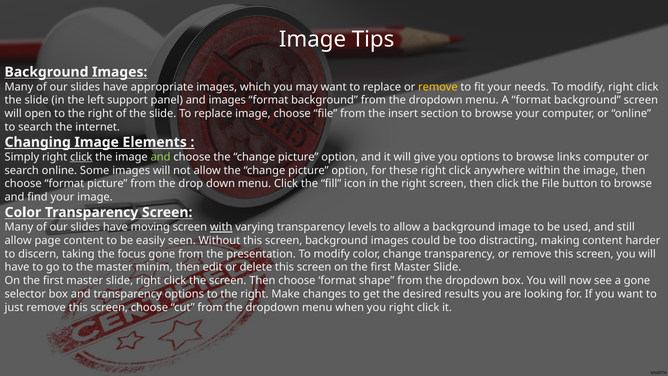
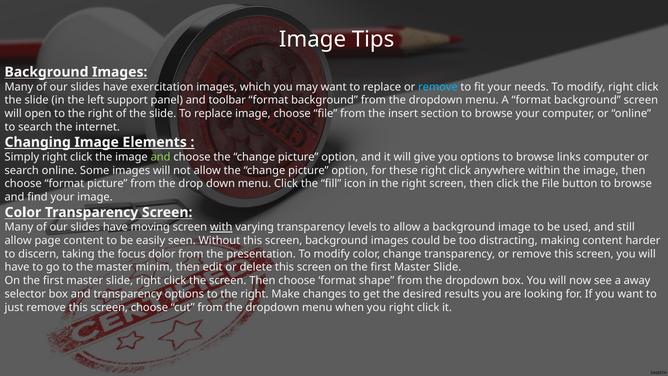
appropriate: appropriate -> exercitation
remove at (438, 87) colour: yellow -> light blue
and images: images -> toolbar
click at (81, 157) underline: present -> none
focus gone: gone -> dolor
a gone: gone -> away
